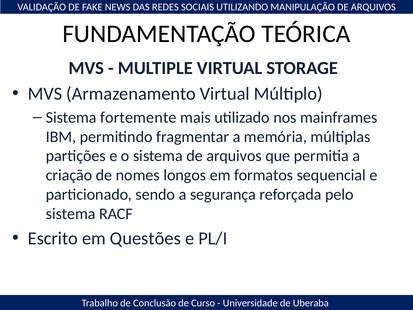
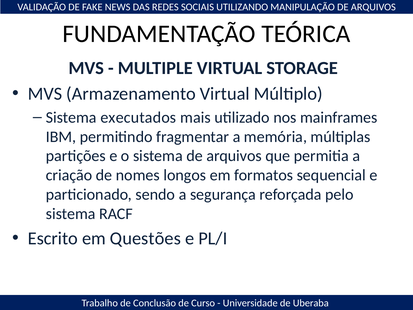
fortemente: fortemente -> executados
